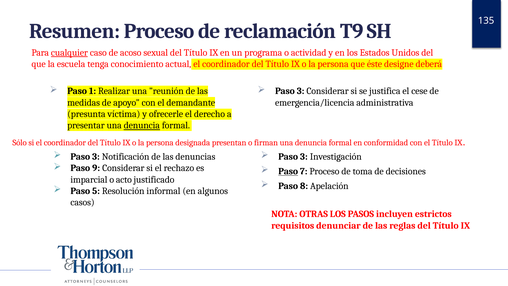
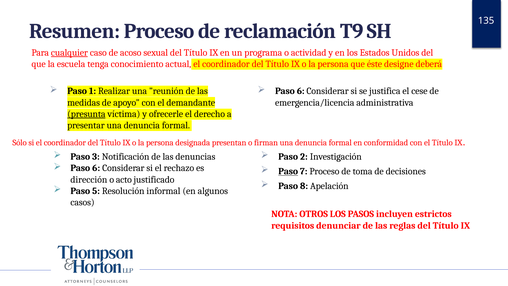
3 at (301, 91): 3 -> 6
presunta underline: none -> present
denuncia at (142, 125) underline: present -> none
3 at (304, 157): 3 -> 2
9 at (96, 168): 9 -> 6
imparcial: imparcial -> dirección
OTRAS: OTRAS -> OTROS
